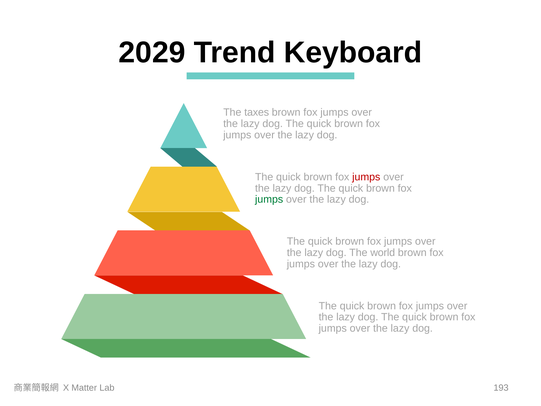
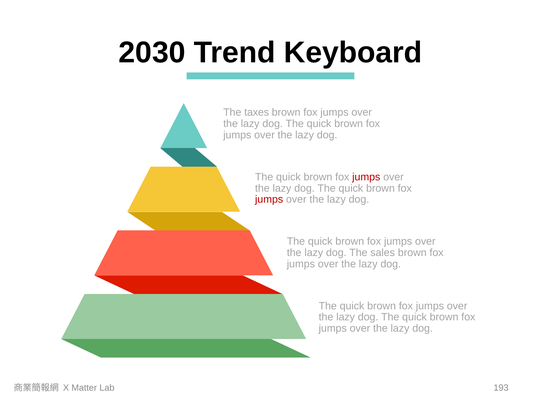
2029: 2029 -> 2030
jumps at (269, 199) colour: green -> red
world: world -> sales
